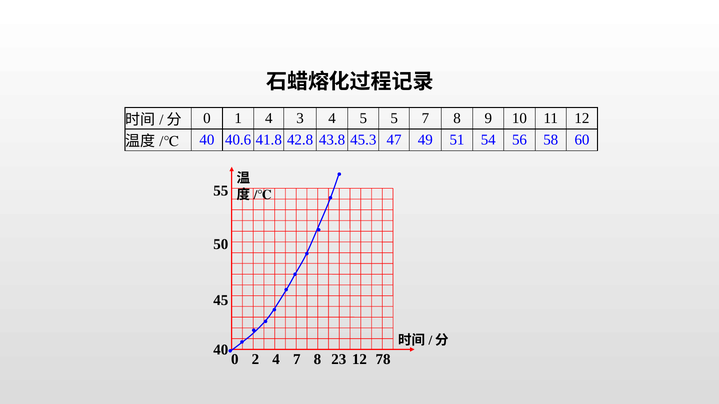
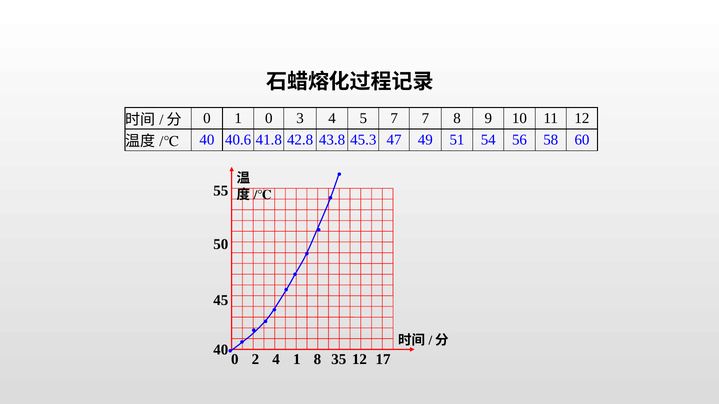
1 4: 4 -> 0
5 5: 5 -> 7
4 7: 7 -> 1
23: 23 -> 35
78: 78 -> 17
